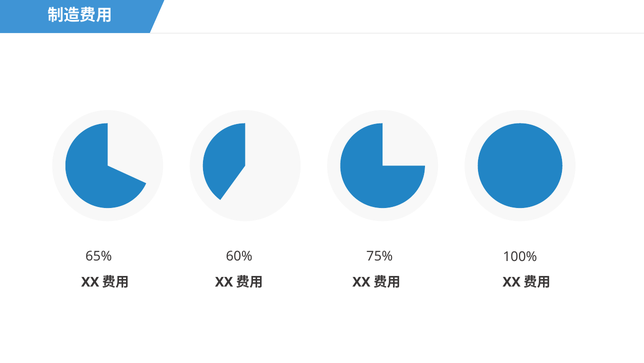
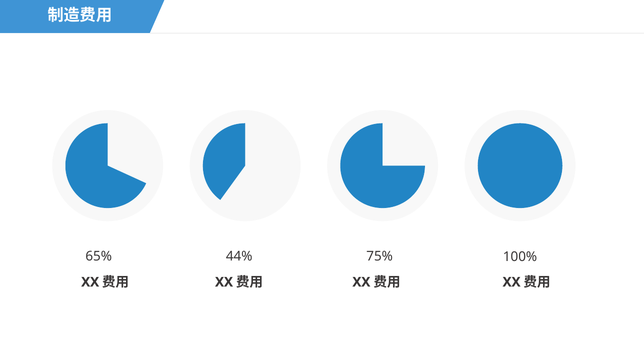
60%: 60% -> 44%
